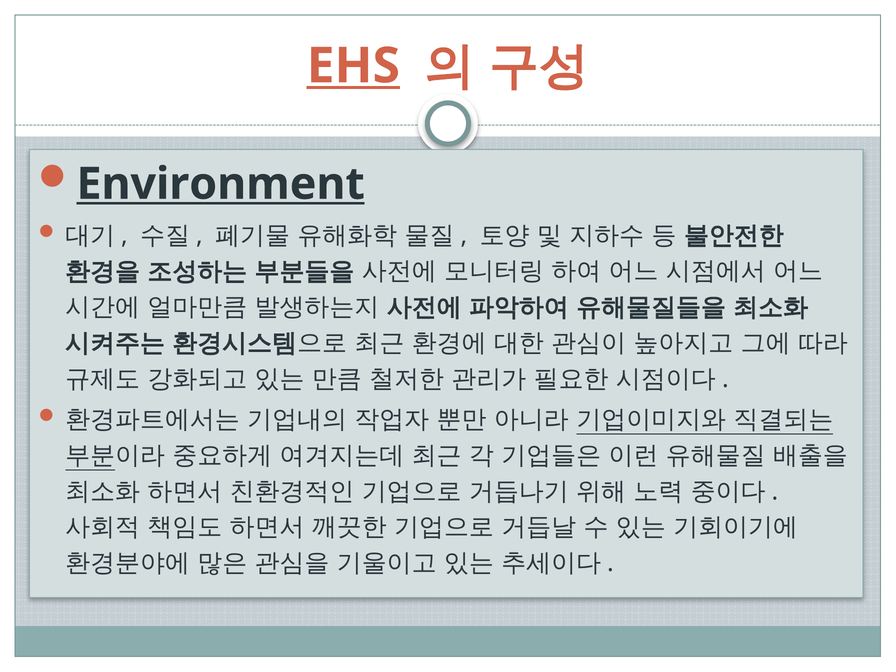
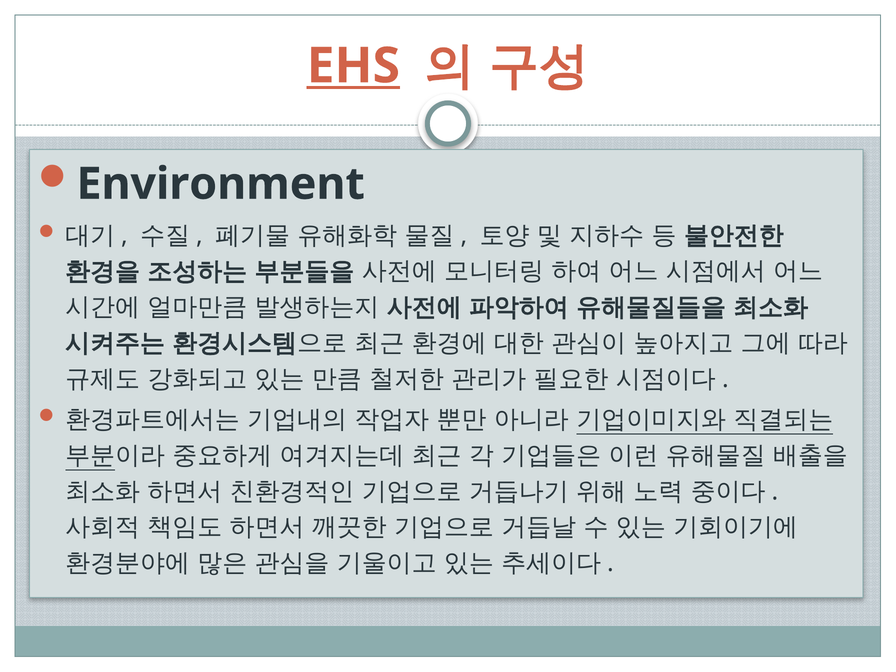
Environment underline: present -> none
